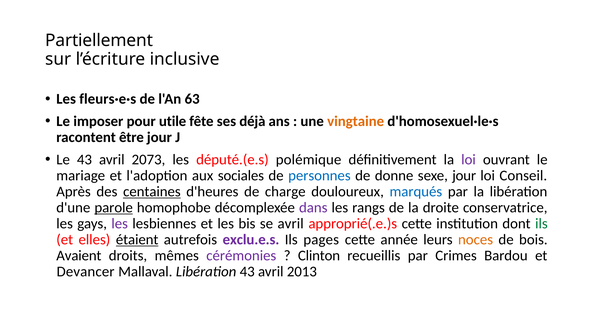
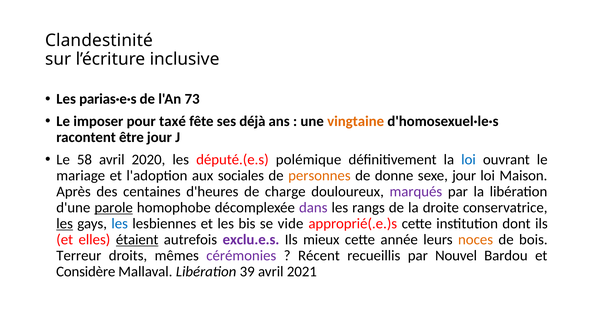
Partiellement: Partiellement -> Clandestinité
fleurs·e·s: fleurs·e·s -> parias·e·s
63: 63 -> 73
utile: utile -> taxé
Le 43: 43 -> 58
2073: 2073 -> 2020
loi at (469, 159) colour: purple -> blue
personnes colour: blue -> orange
Conseil: Conseil -> Maison
centaines underline: present -> none
marqués colour: blue -> purple
les at (65, 223) underline: none -> present
les at (120, 223) colour: purple -> blue
se avril: avril -> vide
ils at (541, 223) colour: green -> black
pages: pages -> mieux
Avaient: Avaient -> Terreur
Clinton: Clinton -> Récent
Crimes: Crimes -> Nouvel
Devancer: Devancer -> Considère
Libération 43: 43 -> 39
2013: 2013 -> 2021
